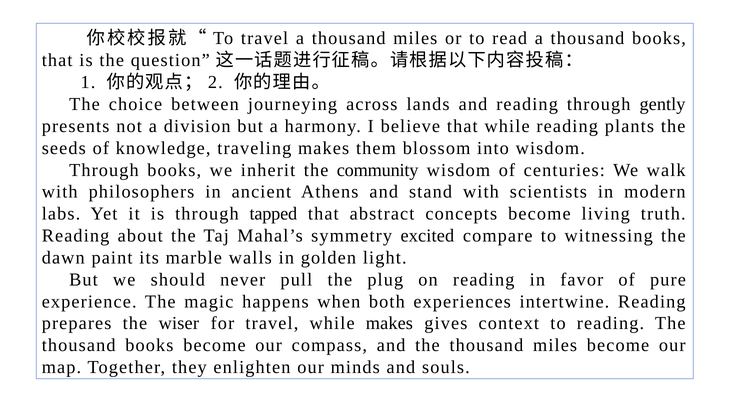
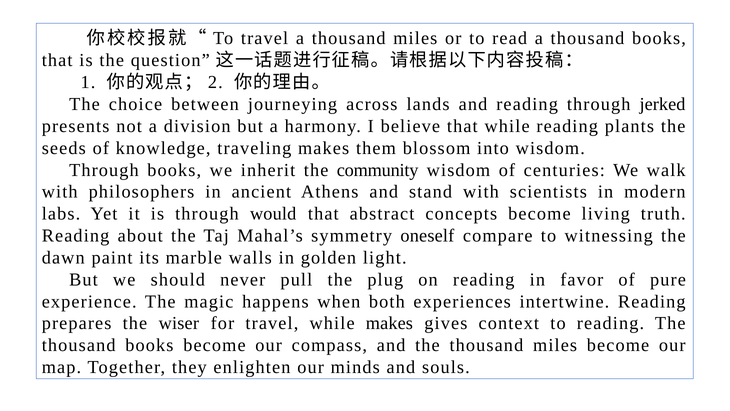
gently: gently -> jerked
tapped: tapped -> would
excited: excited -> oneself
